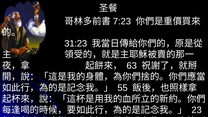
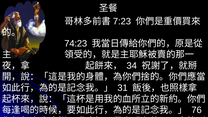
31:23: 31:23 -> 74:23
63: 63 -> 34
55: 55 -> 31
23: 23 -> 76
